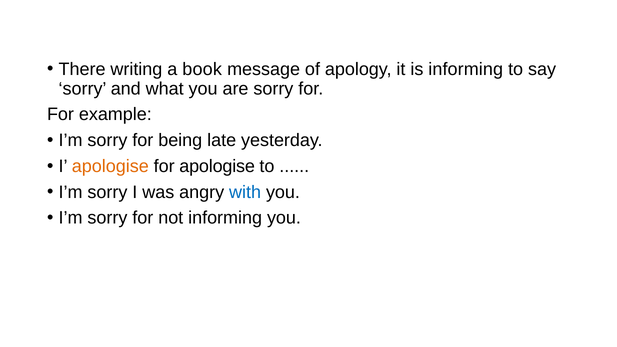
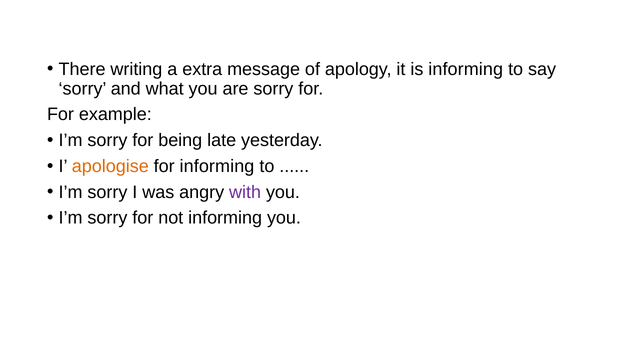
book: book -> extra
for apologise: apologise -> informing
with colour: blue -> purple
